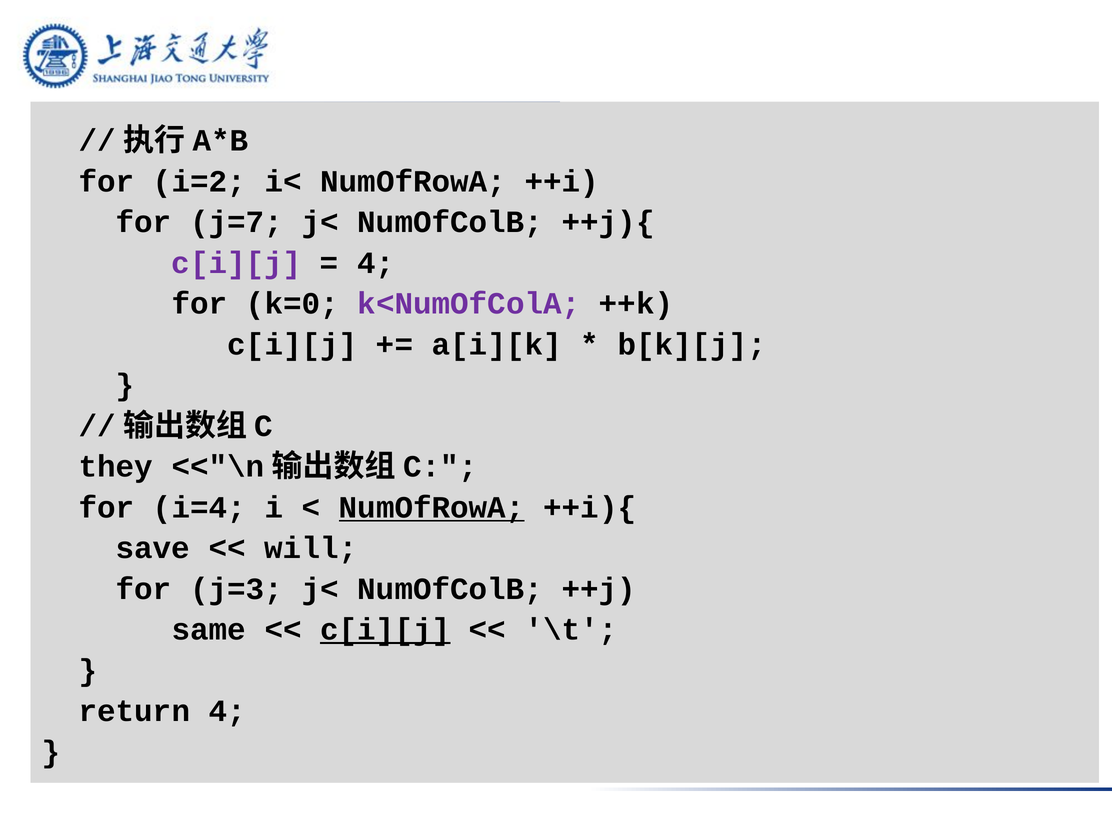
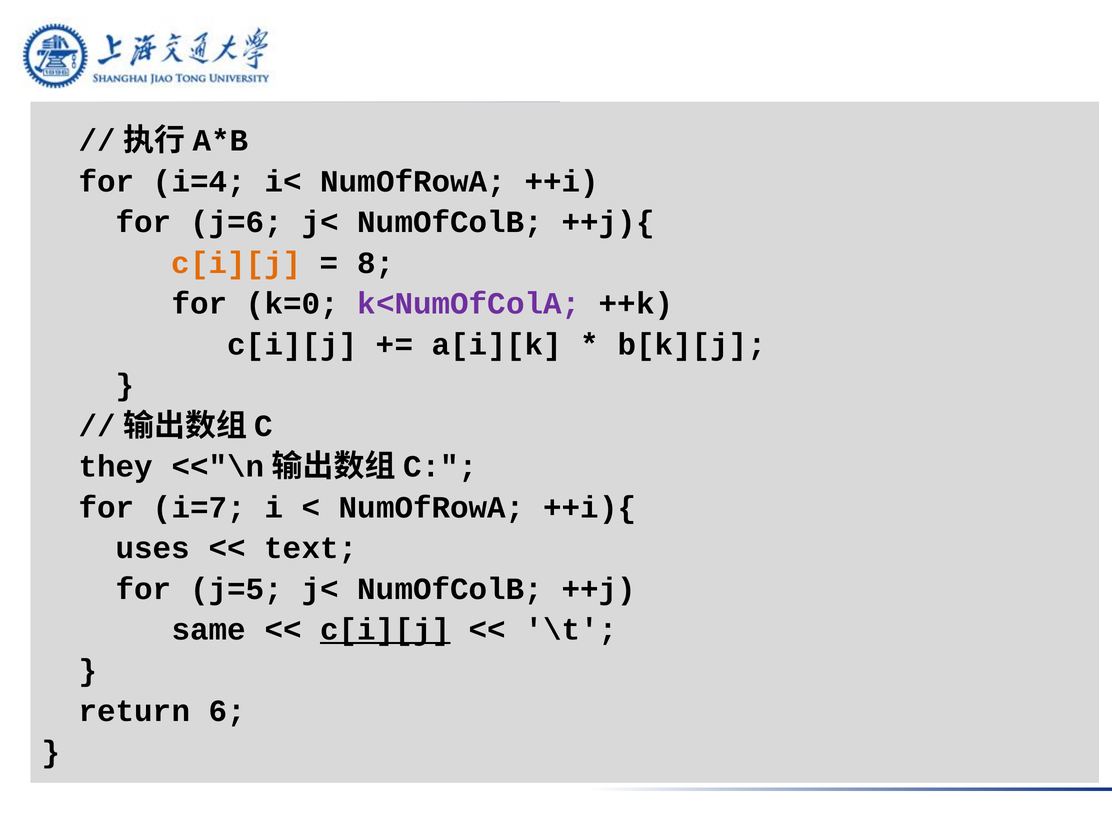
i=2: i=2 -> i=4
j=7: j=7 -> j=6
c[i][j at (236, 263) colour: purple -> orange
4 at (376, 263): 4 -> 8
i=4: i=4 -> i=7
NumOfRowA at (432, 507) underline: present -> none
save: save -> uses
will: will -> text
j=3: j=3 -> j=5
return 4: 4 -> 6
